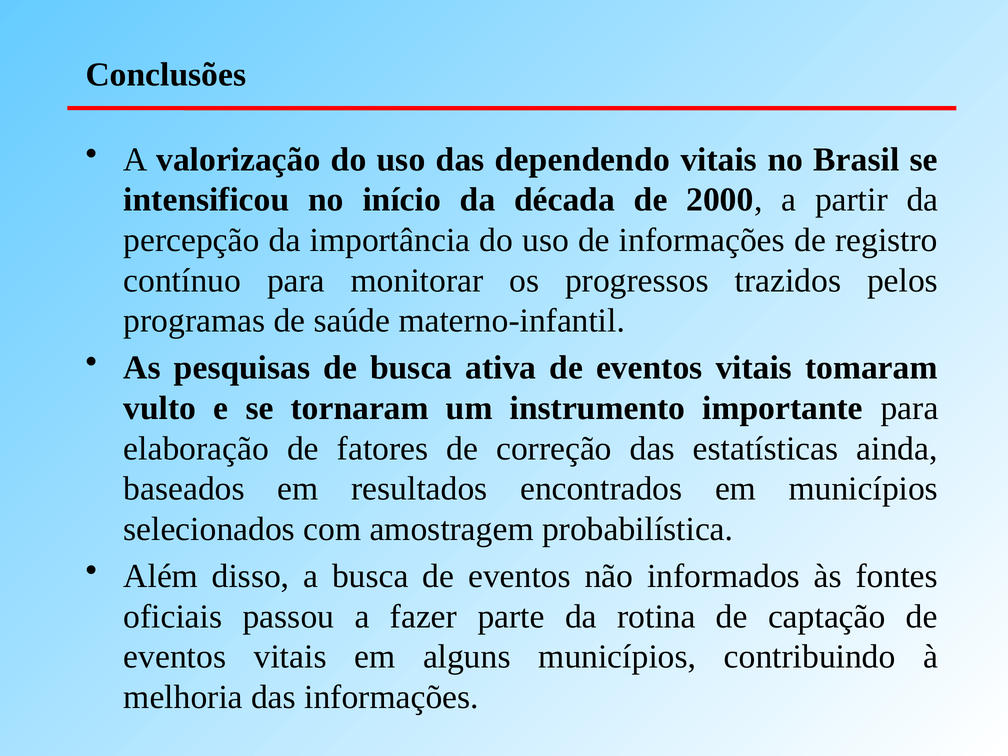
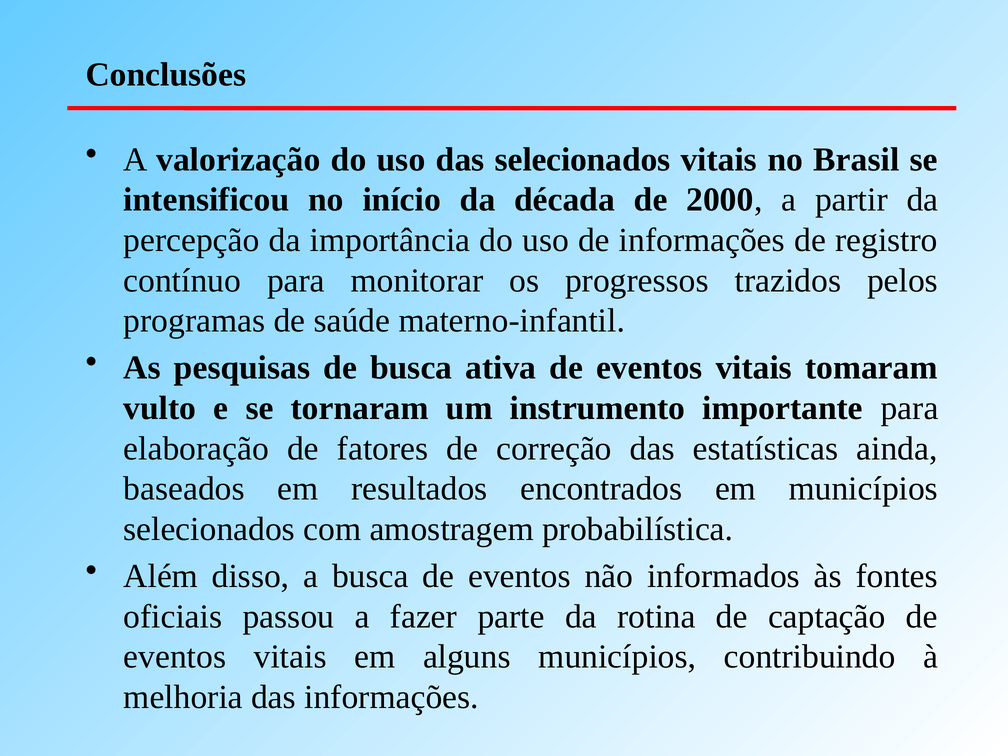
das dependendo: dependendo -> selecionados
